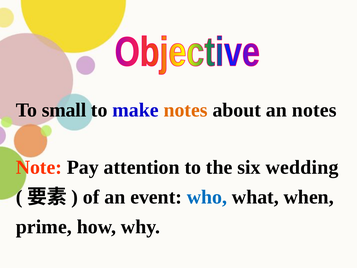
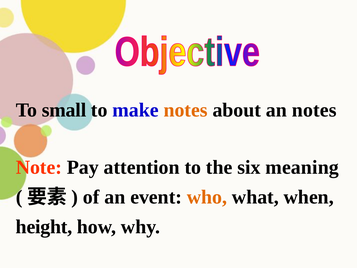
wedding: wedding -> meaning
who colour: blue -> orange
prime: prime -> height
